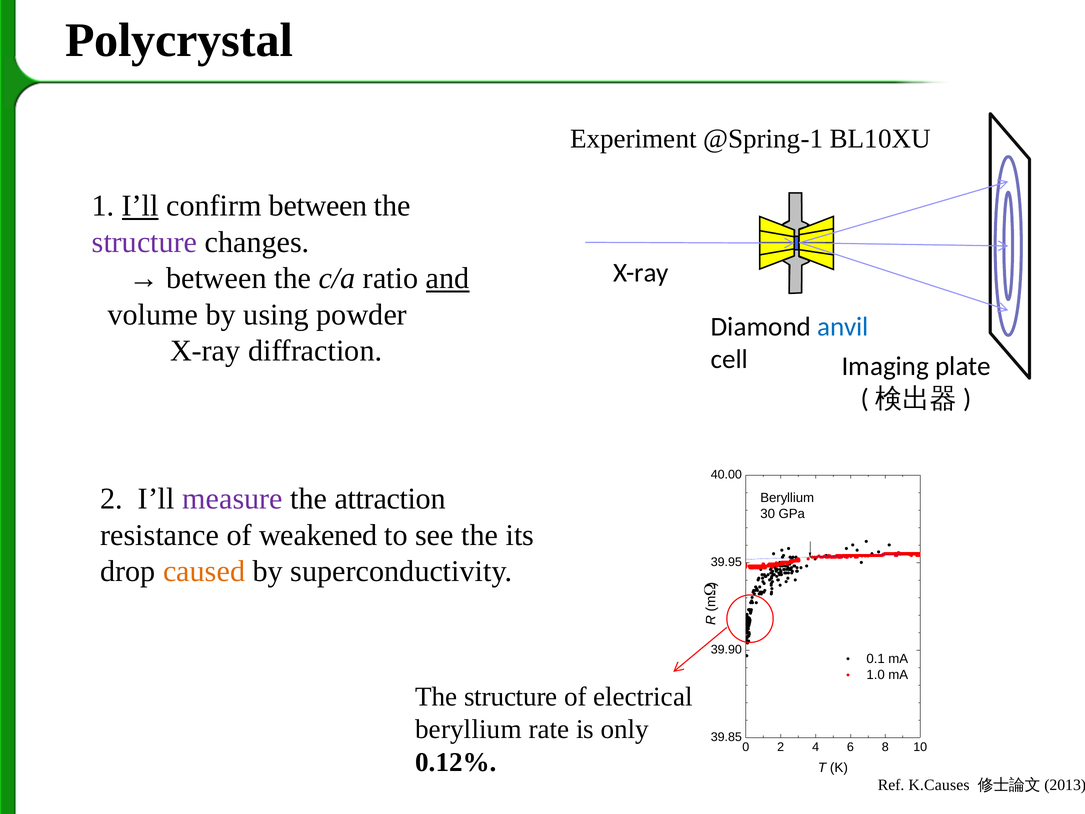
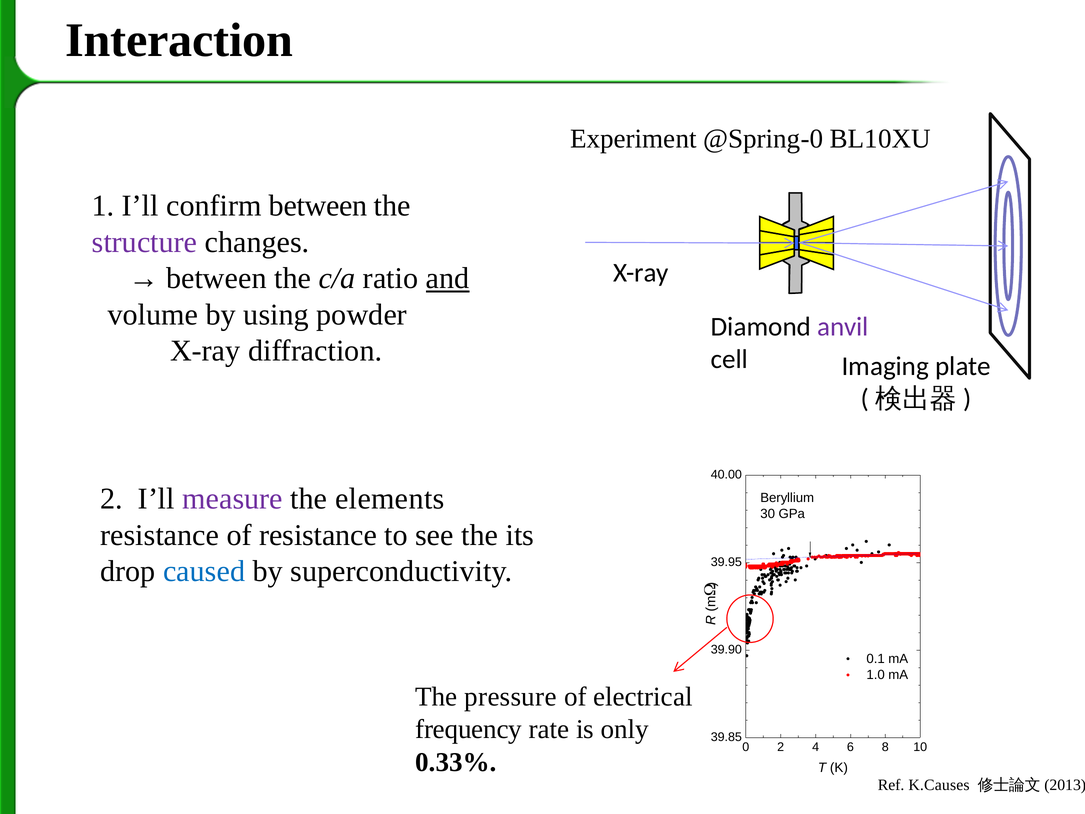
Polycrystal: Polycrystal -> Interaction
@Spring-1: @Spring-1 -> @Spring-0
I’ll at (140, 206) underline: present -> none
anvil colour: blue -> purple
attraction: attraction -> elements
of weakened: weakened -> resistance
caused colour: orange -> blue
structure at (511, 697): structure -> pressure
beryllium at (468, 729): beryllium -> frequency
0.12%: 0.12% -> 0.33%
